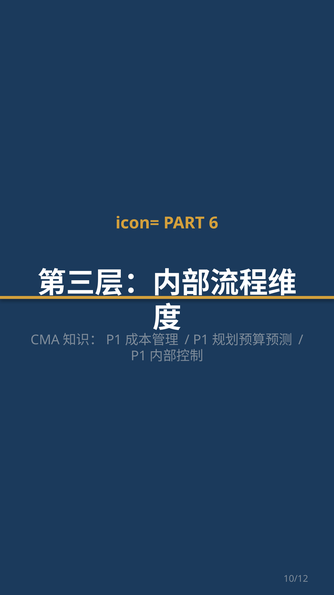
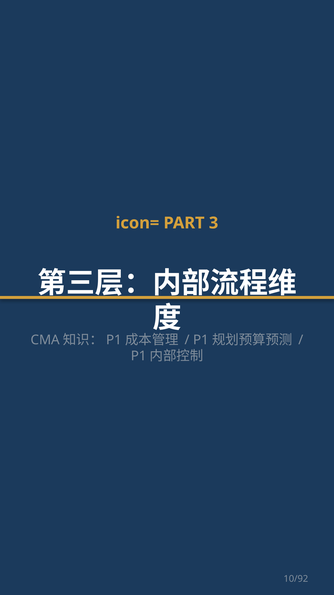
6: 6 -> 3
10/12: 10/12 -> 10/92
